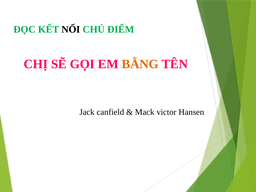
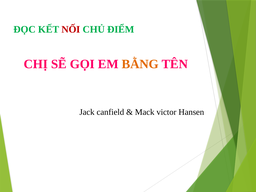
NỐI colour: black -> red
